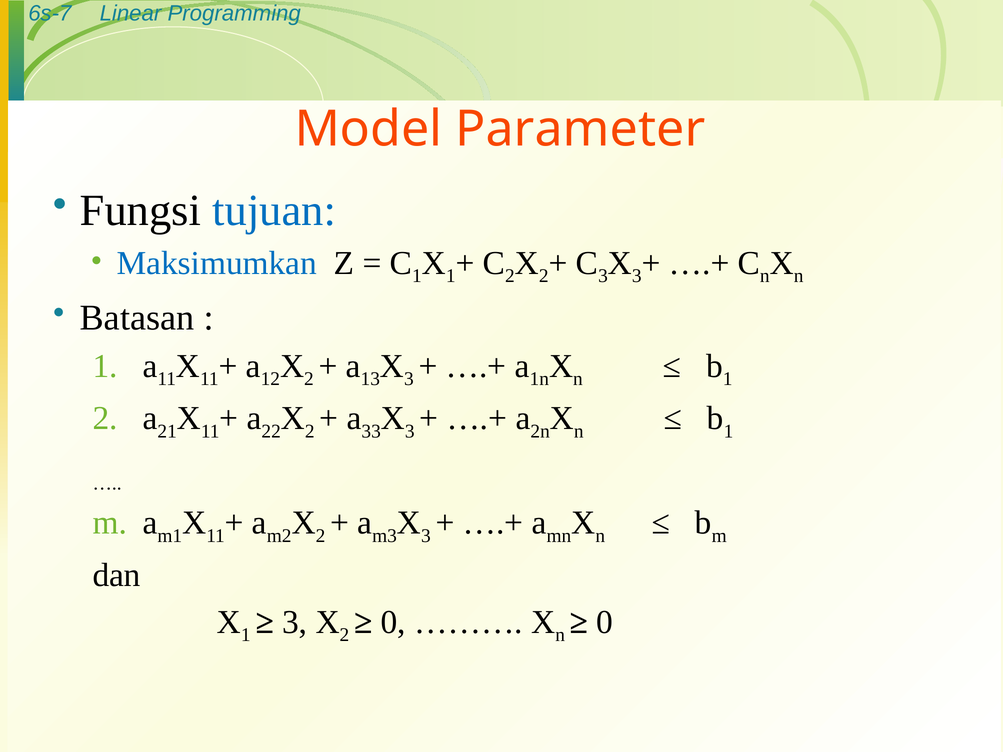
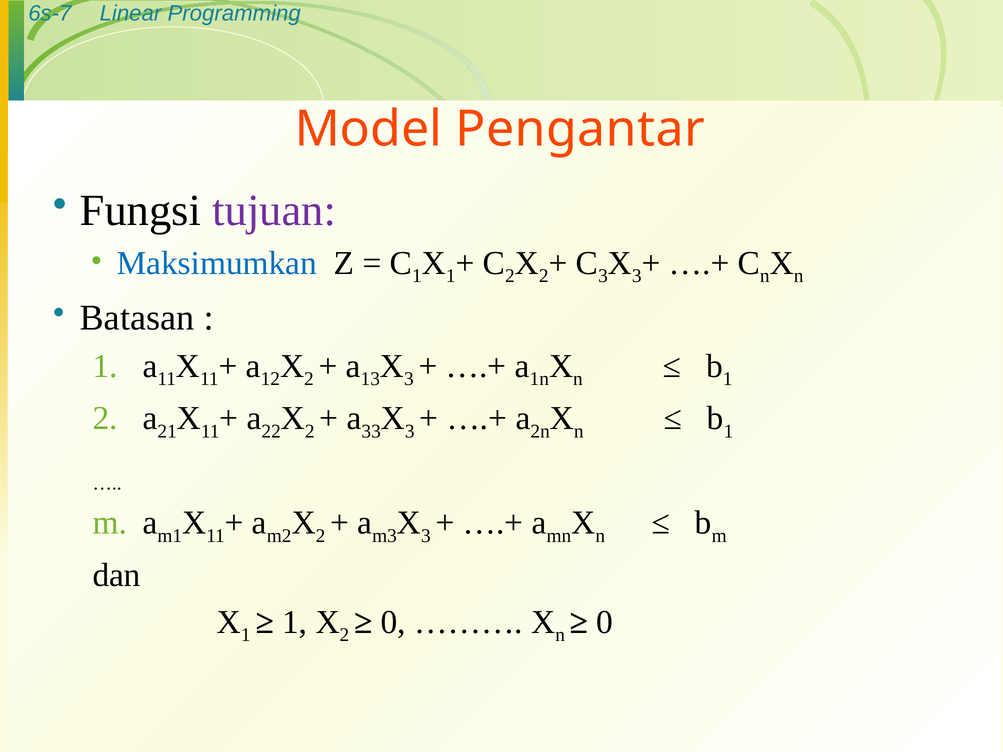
Parameter: Parameter -> Pengantar
tujuan colour: blue -> purple
3 at (295, 622): 3 -> 1
